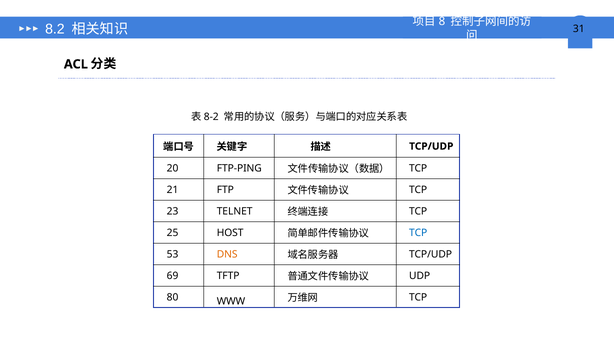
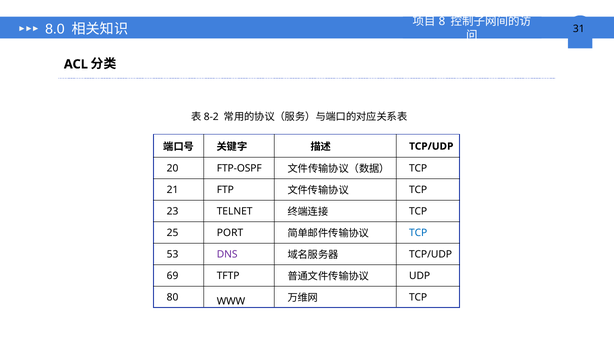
8.2: 8.2 -> 8.0
FTP-PING: FTP-PING -> FTP-OSPF
HOST: HOST -> PORT
DNS colour: orange -> purple
